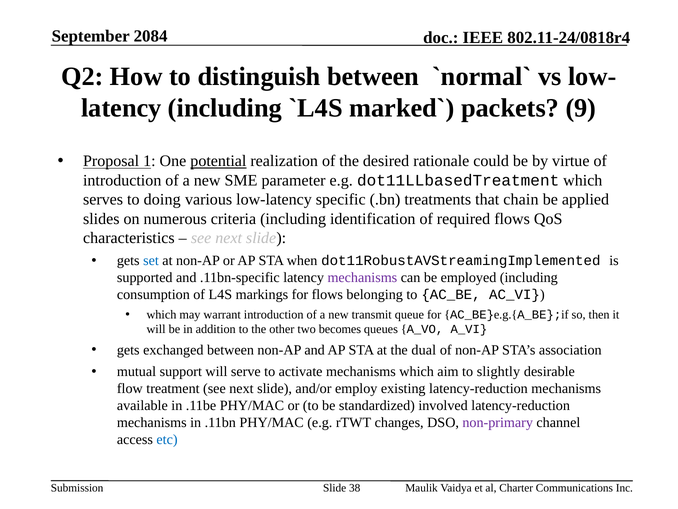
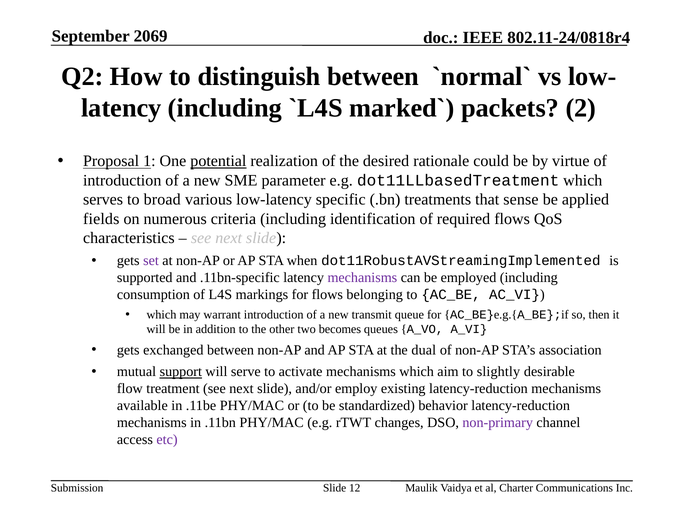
2084: 2084 -> 2069
9: 9 -> 2
doing: doing -> broad
chain: chain -> sense
slides: slides -> fields
set colour: blue -> purple
support underline: none -> present
involved: involved -> behavior
etc colour: blue -> purple
38: 38 -> 12
